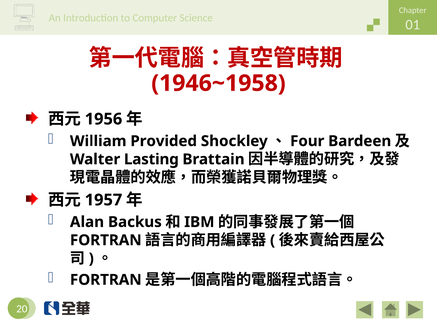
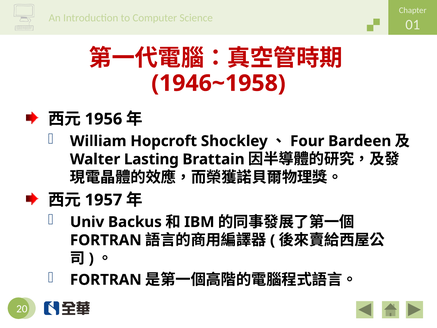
Provided: Provided -> Hopcroft
Alan: Alan -> Univ
